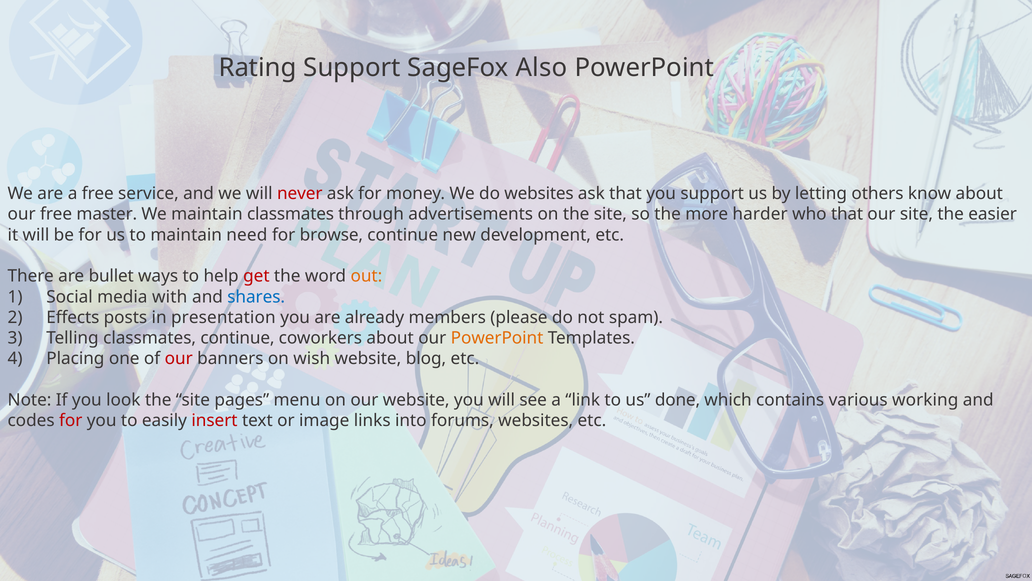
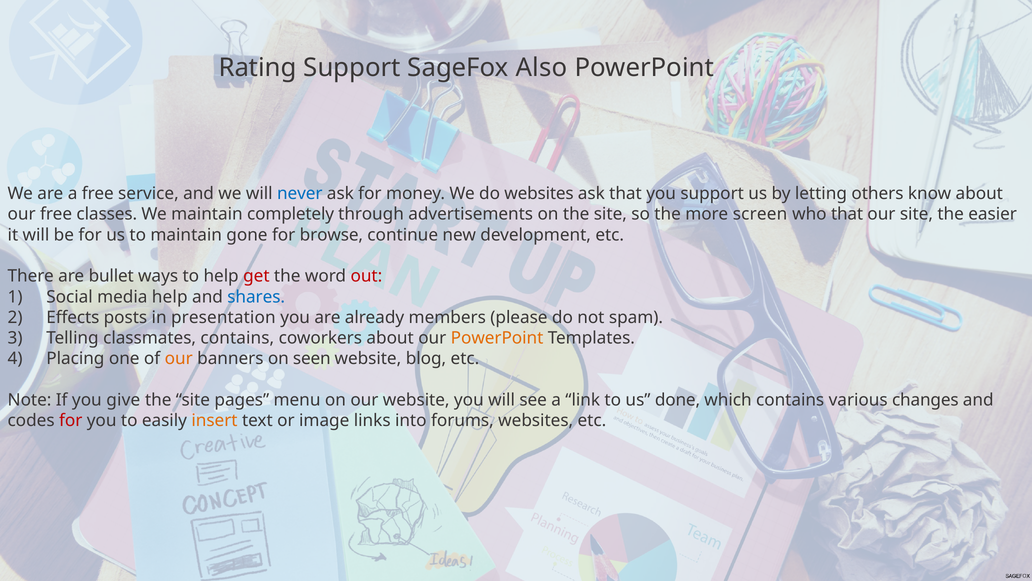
never colour: red -> blue
master: master -> classes
maintain classmates: classmates -> completely
harder: harder -> screen
need: need -> gone
out colour: orange -> red
media with: with -> help
classmates continue: continue -> contains
our at (179, 358) colour: red -> orange
wish: wish -> seen
look: look -> give
working: working -> changes
insert colour: red -> orange
